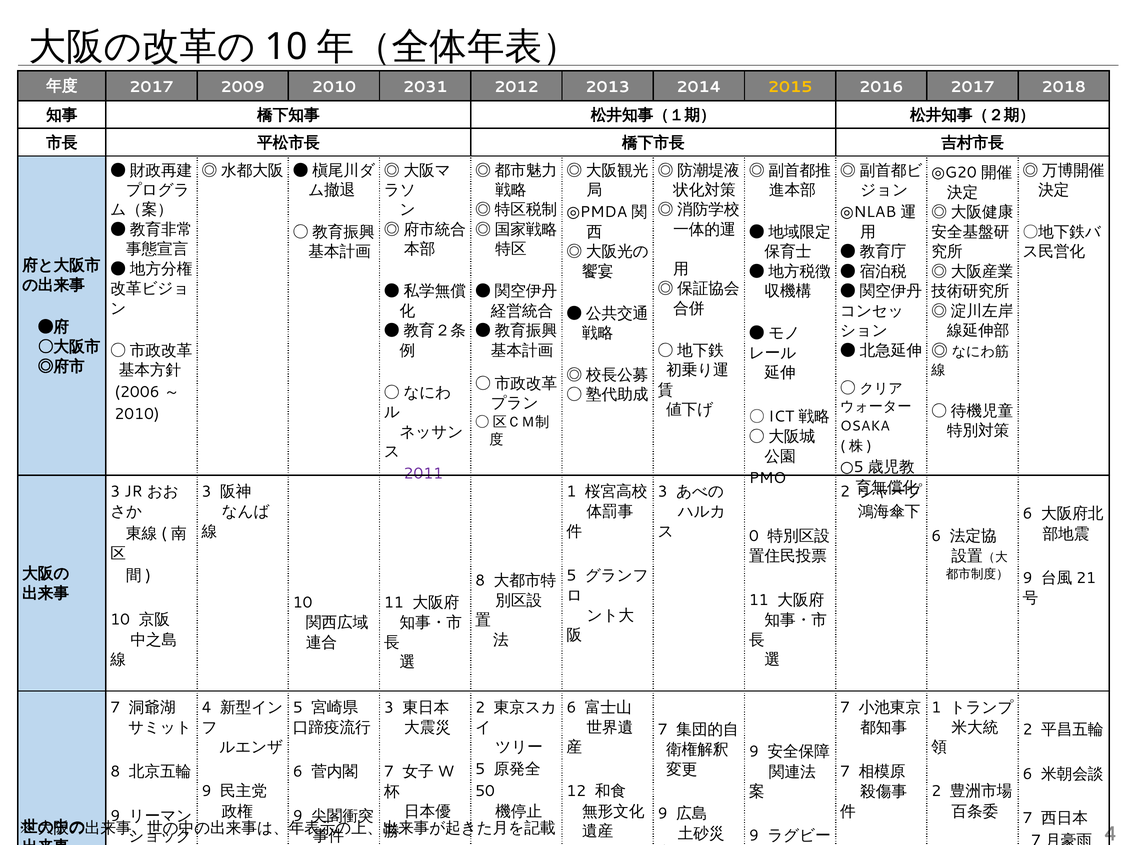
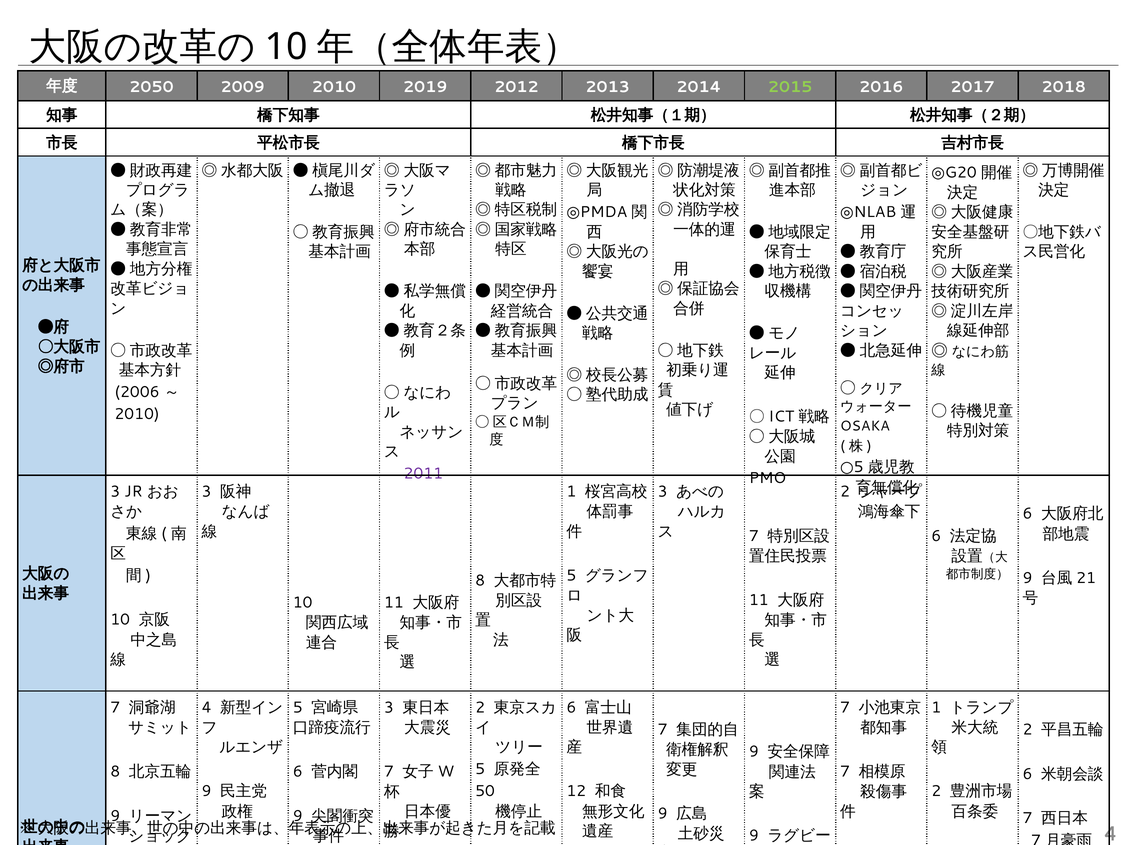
2017 at (152, 87): 2017 -> 2050
2031: 2031 -> 2019
2015 colour: yellow -> light green
0 at (754, 536): 0 -> 7
